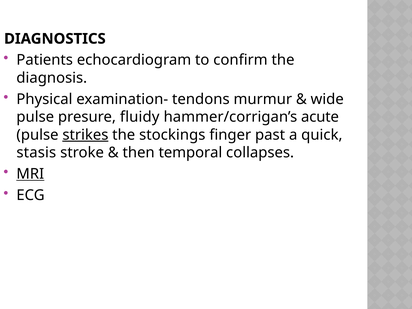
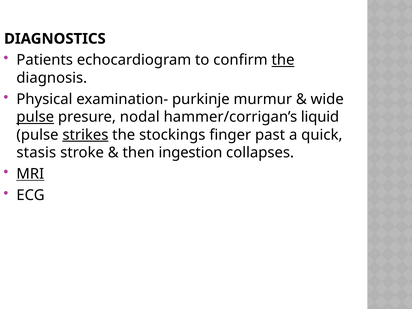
the at (283, 60) underline: none -> present
tendons: tendons -> purkinje
pulse at (35, 117) underline: none -> present
fluidy: fluidy -> nodal
acute: acute -> liquid
temporal: temporal -> ingestion
